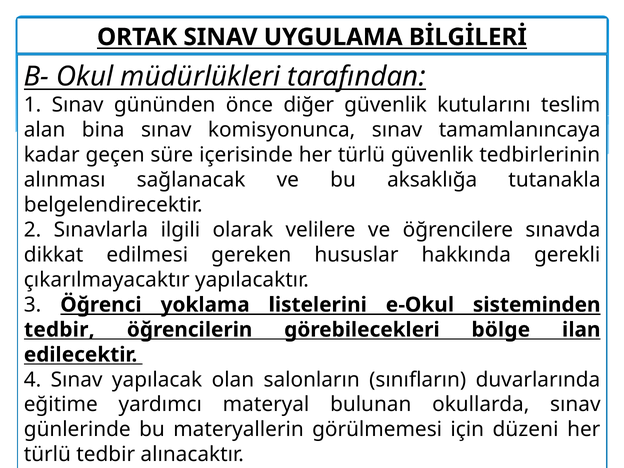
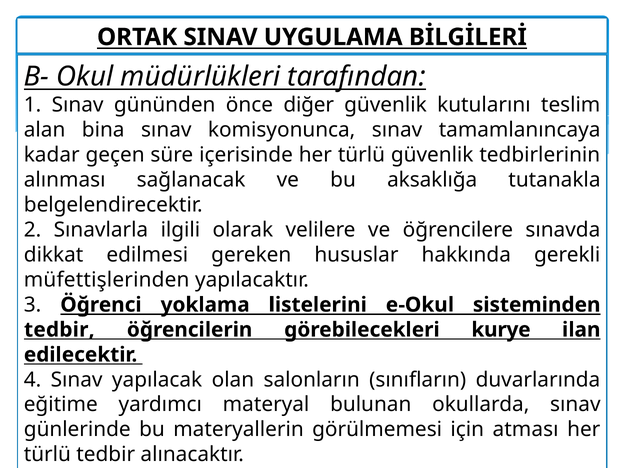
çıkarılmayacaktır: çıkarılmayacaktır -> müfettişlerinden
bölge: bölge -> kurye
düzeni: düzeni -> atması
